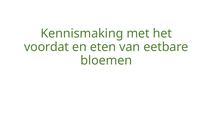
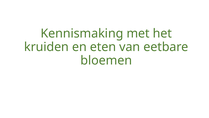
voordat: voordat -> kruiden
